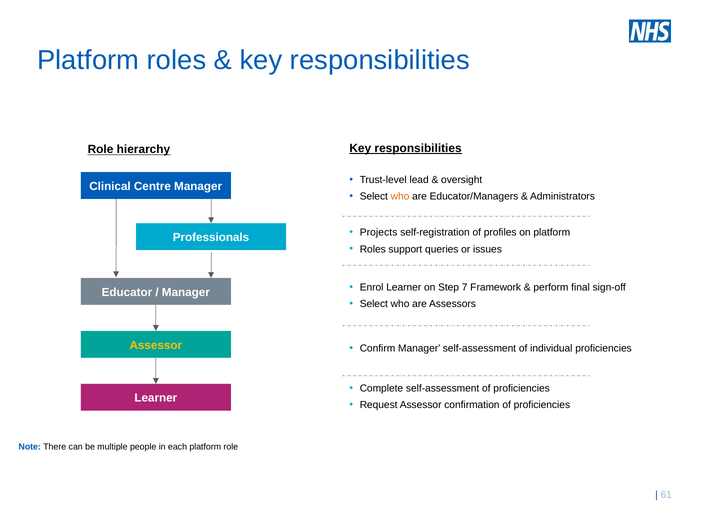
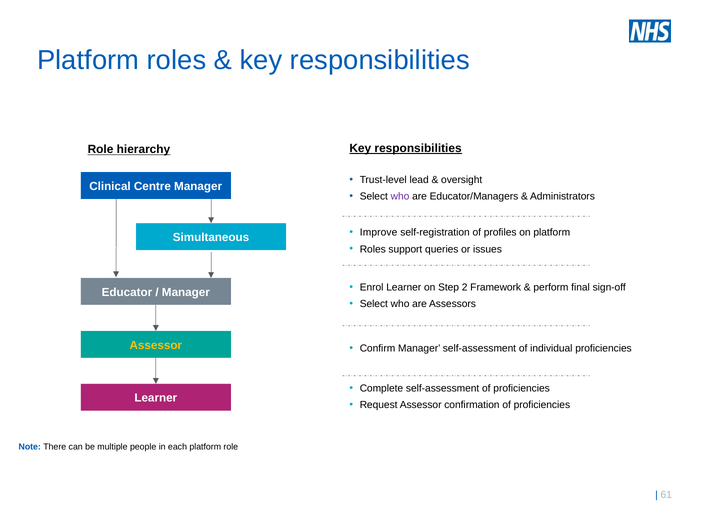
who at (400, 196) colour: orange -> purple
Projects: Projects -> Improve
Professionals: Professionals -> Simultaneous
7: 7 -> 2
